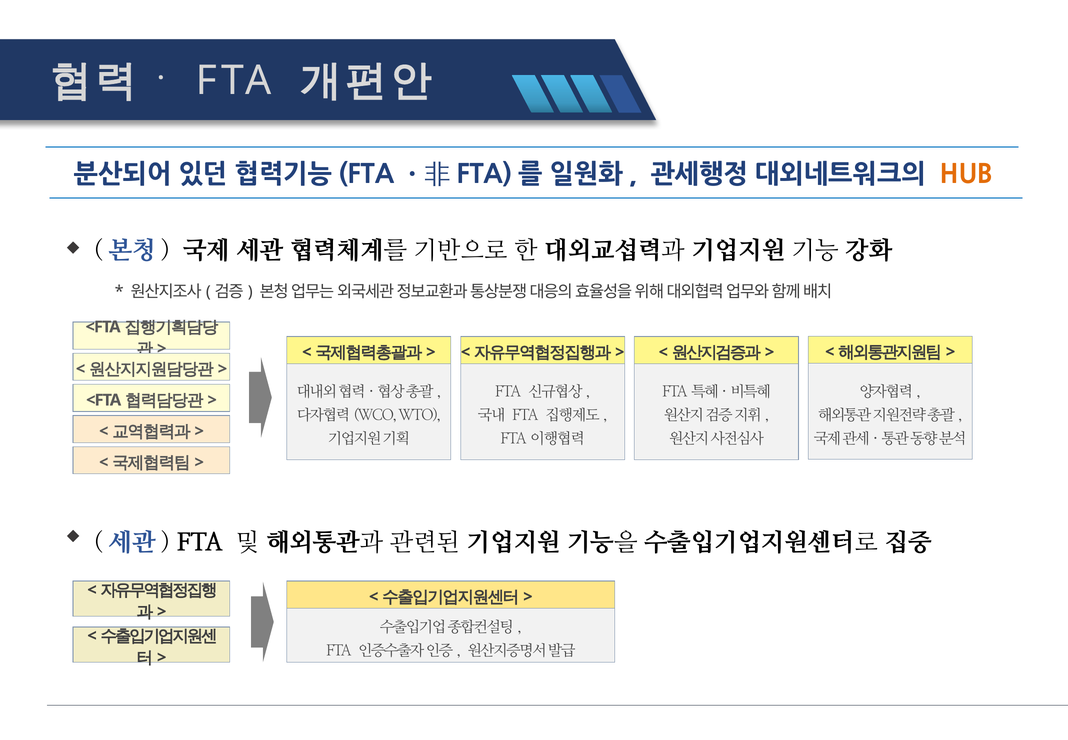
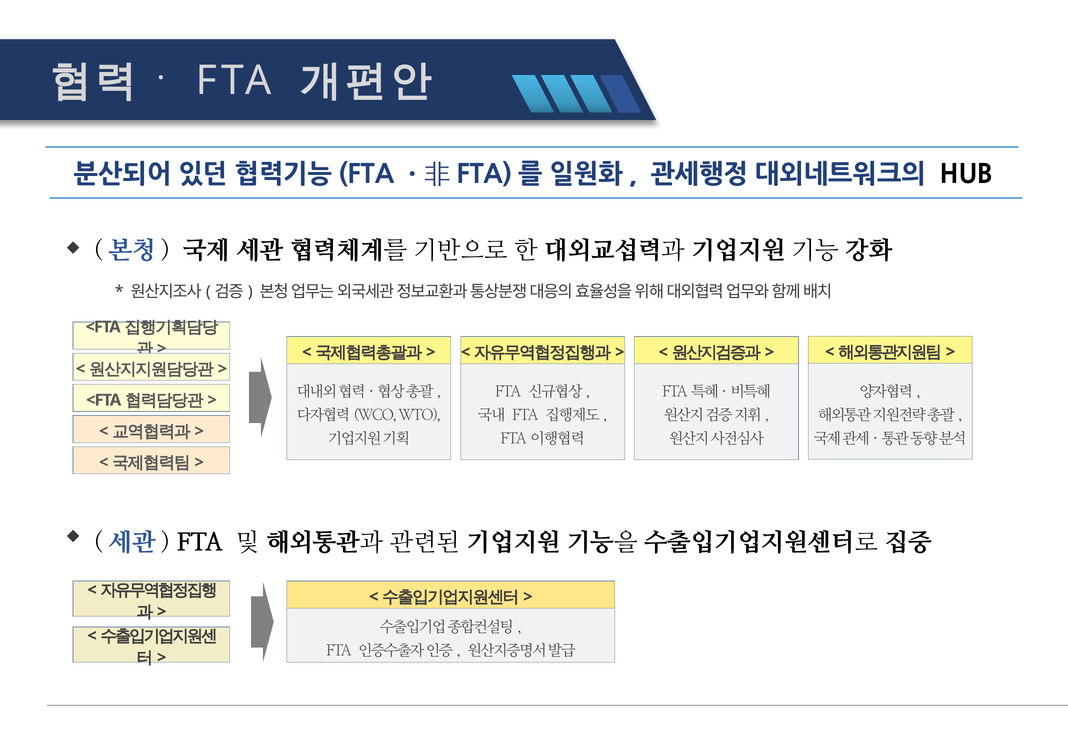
HUB colour: orange -> black
